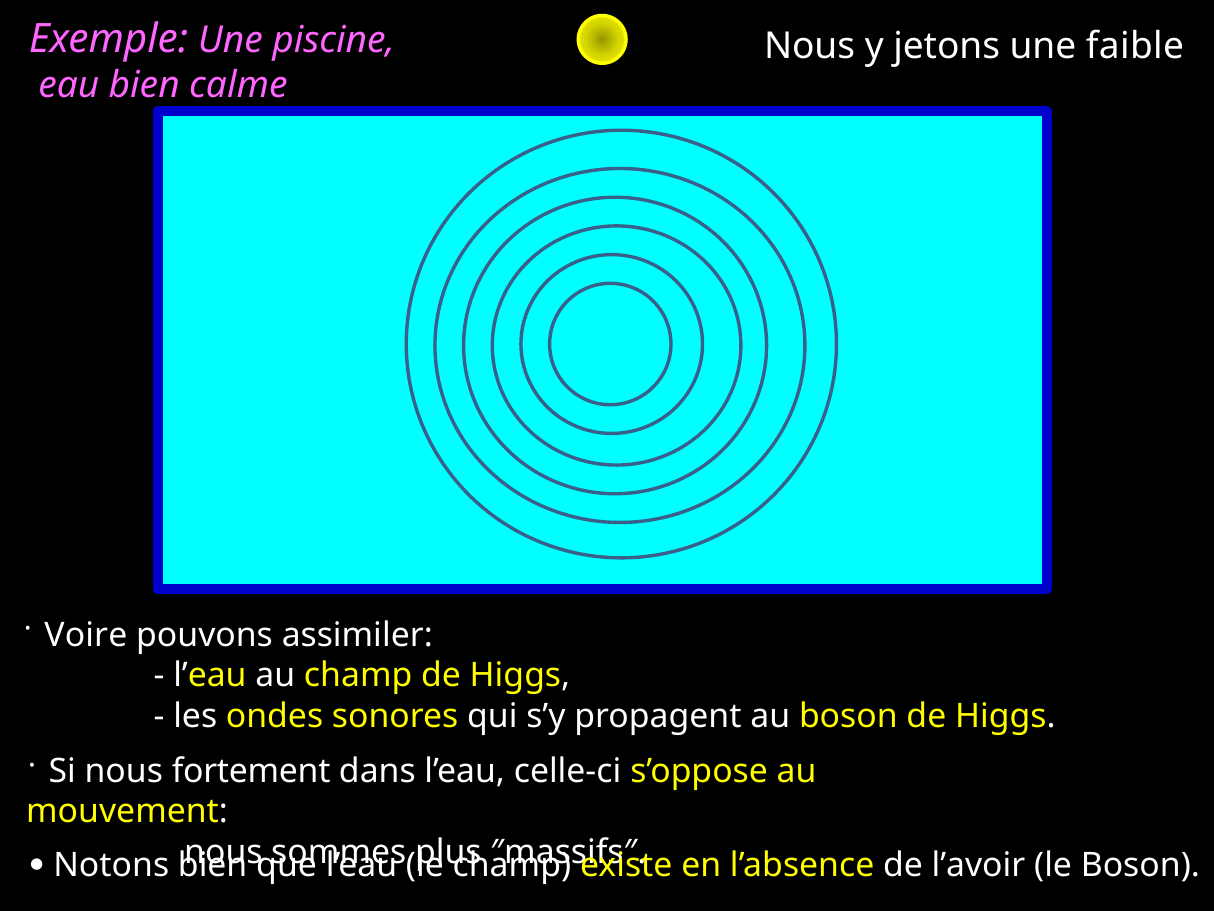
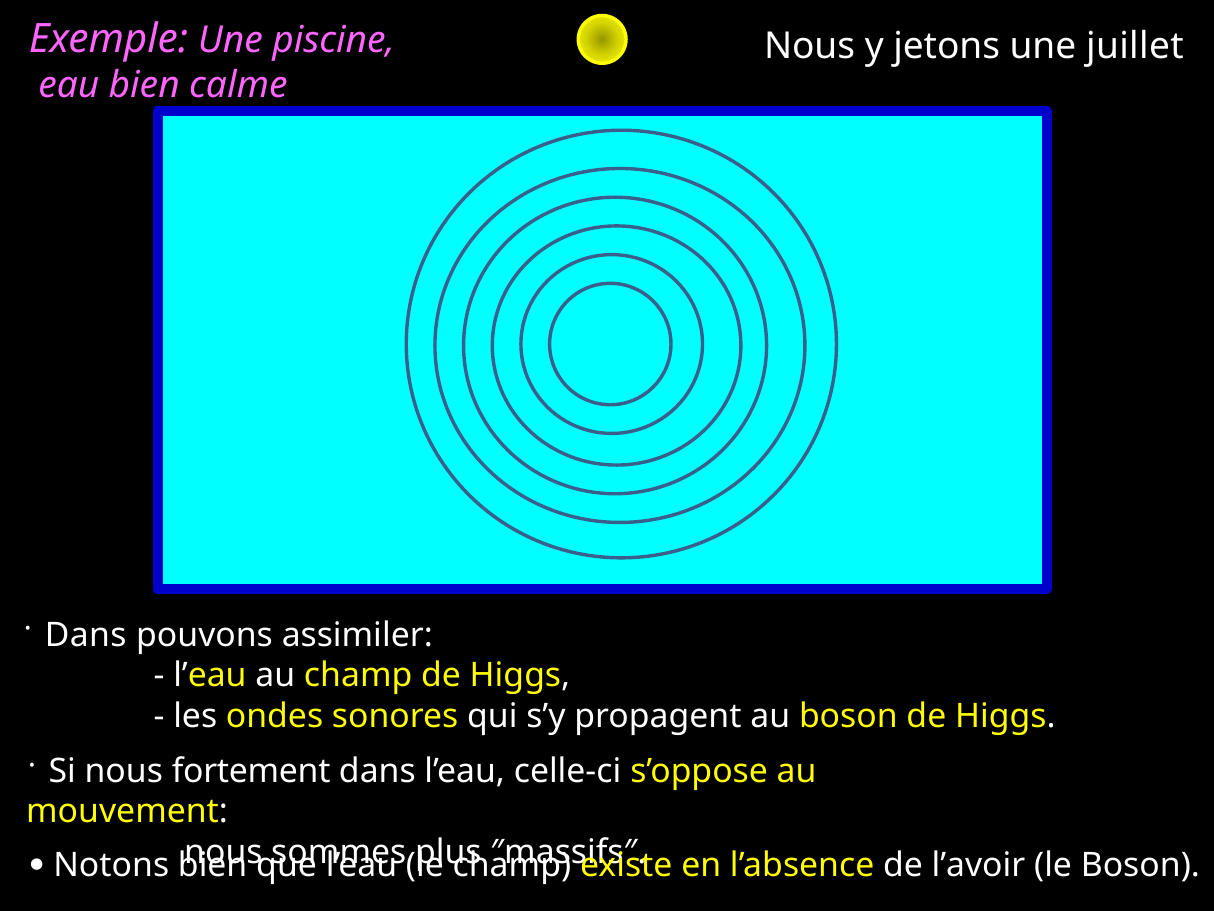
faible: faible -> juillet
Voire at (86, 635): Voire -> Dans
